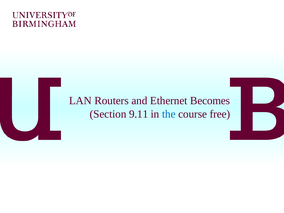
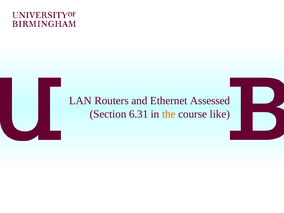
Becomes: Becomes -> Assessed
9.11: 9.11 -> 6.31
the colour: blue -> orange
free: free -> like
